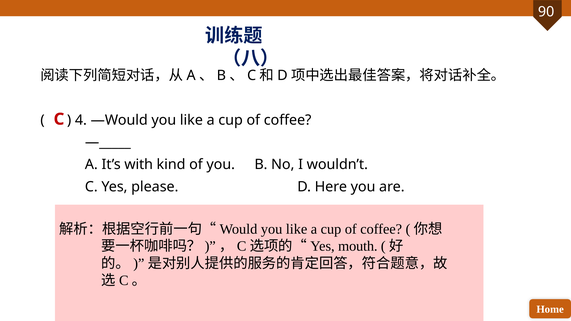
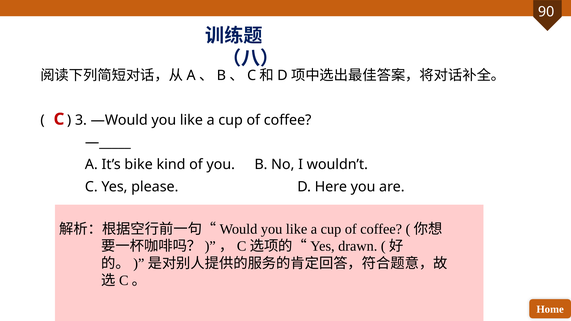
4: 4 -> 3
with: with -> bike
mouth: mouth -> drawn
